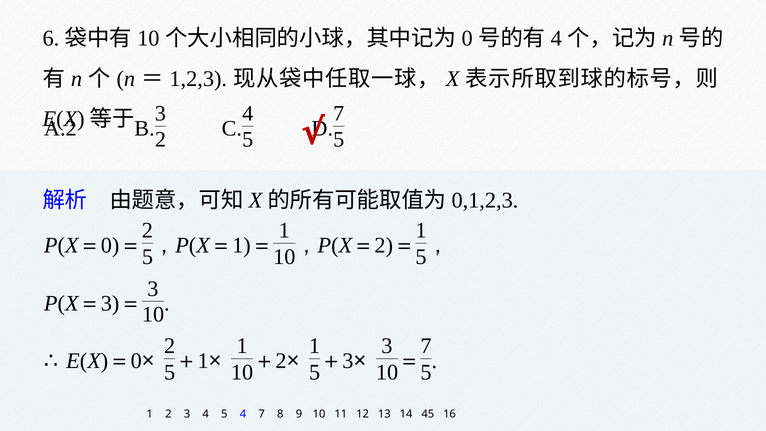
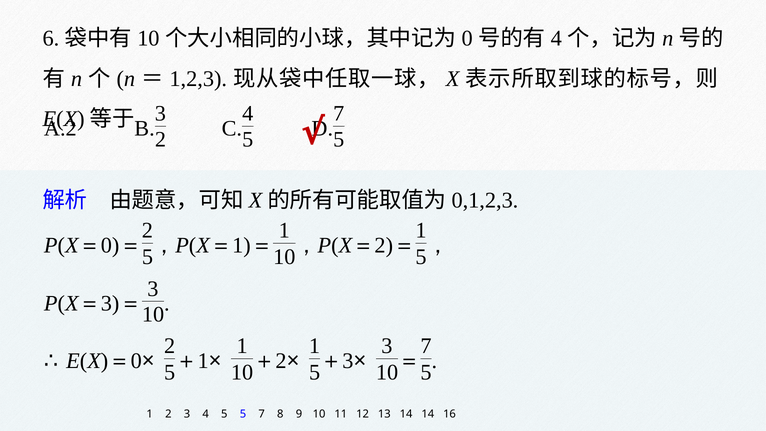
5 4: 4 -> 5
14 45: 45 -> 14
